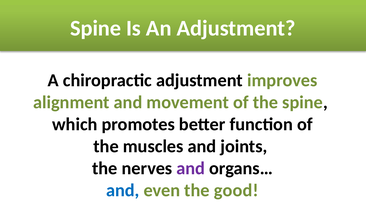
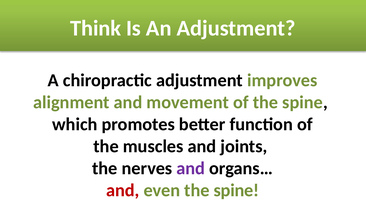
Spine at (96, 28): Spine -> Think
and at (123, 190) colour: blue -> red
even the good: good -> spine
